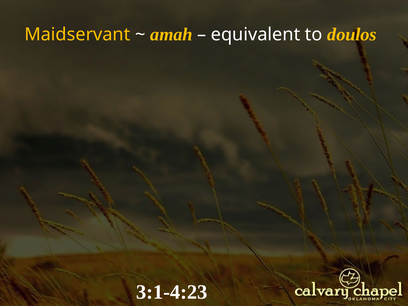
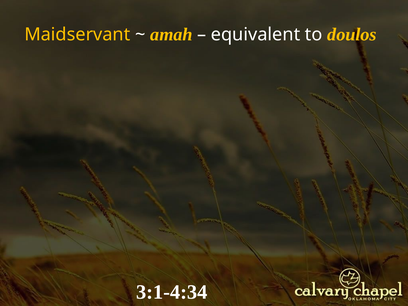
3:1-4:23: 3:1-4:23 -> 3:1-4:34
